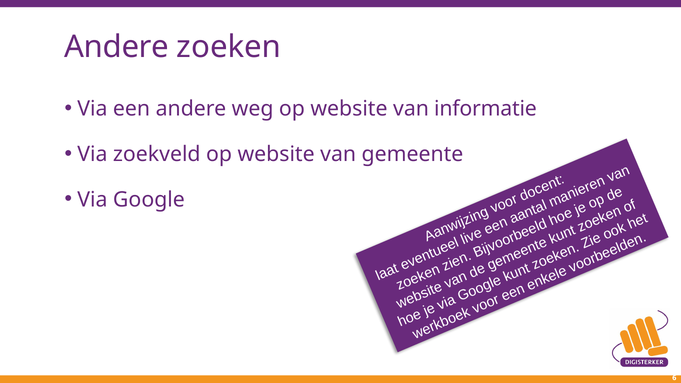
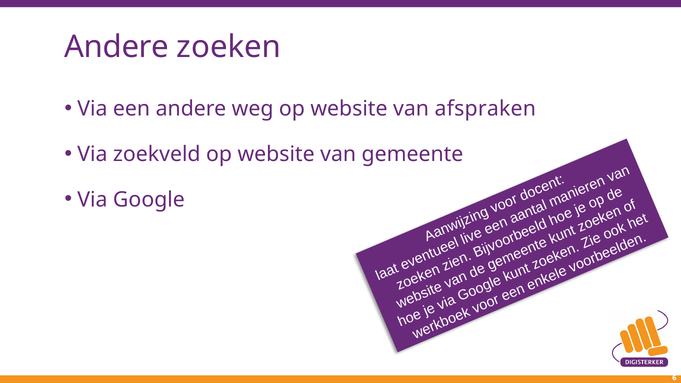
informatie: informatie -> afspraken
